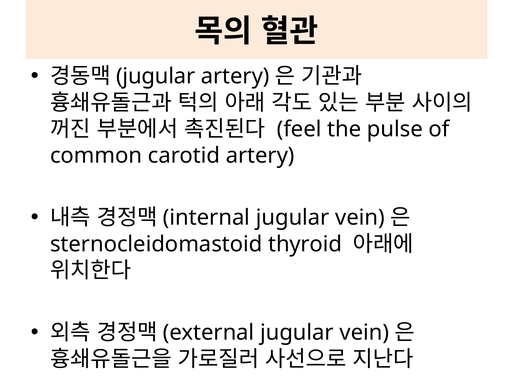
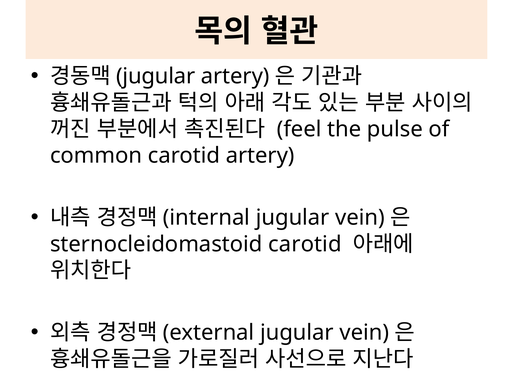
sternocleidomastoid thyroid: thyroid -> carotid
